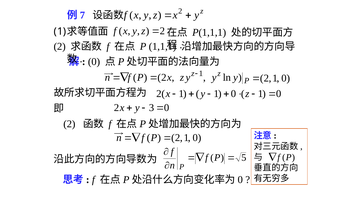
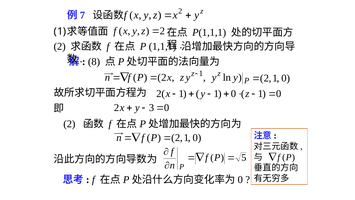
0 at (94, 62): 0 -> 8
